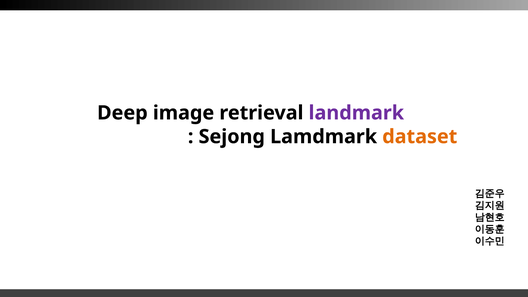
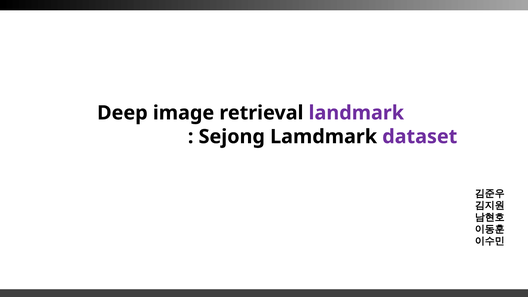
dataset colour: orange -> purple
